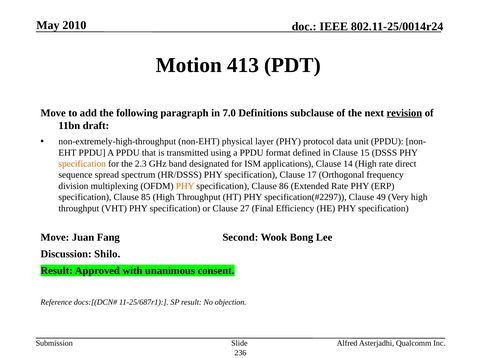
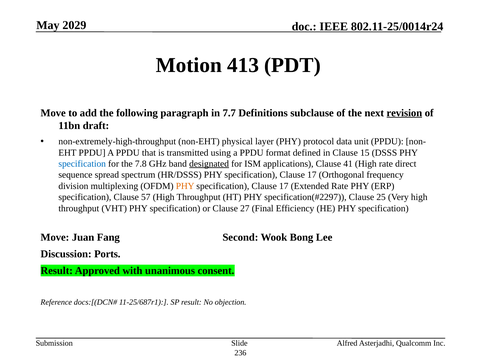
2010: 2010 -> 2029
7.0: 7.0 -> 7.7
specification at (82, 164) colour: orange -> blue
2.3: 2.3 -> 7.8
designated underline: none -> present
14: 14 -> 41
86 at (284, 186): 86 -> 17
85: 85 -> 57
49: 49 -> 25
Shilo: Shilo -> Ports
